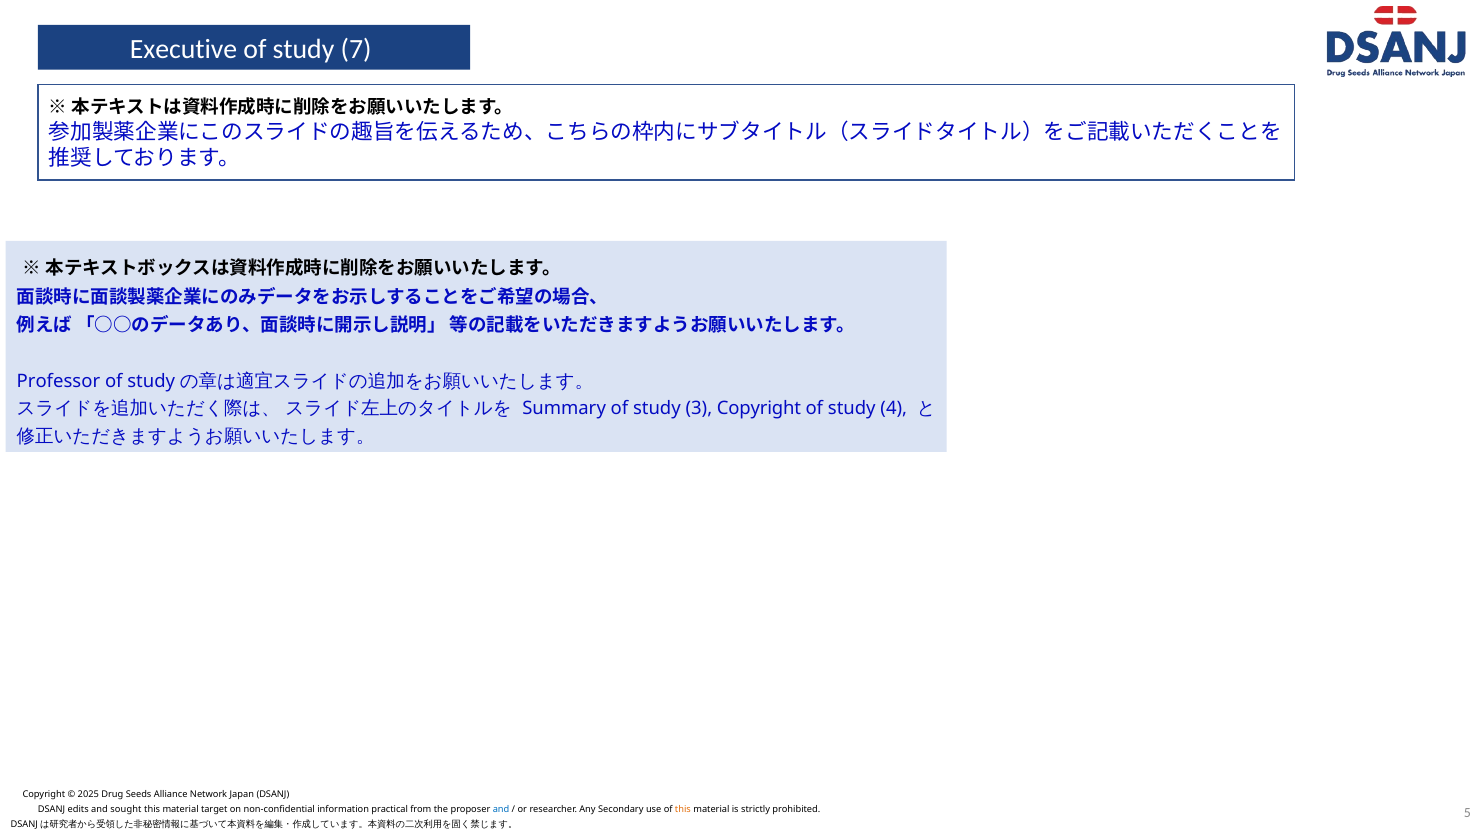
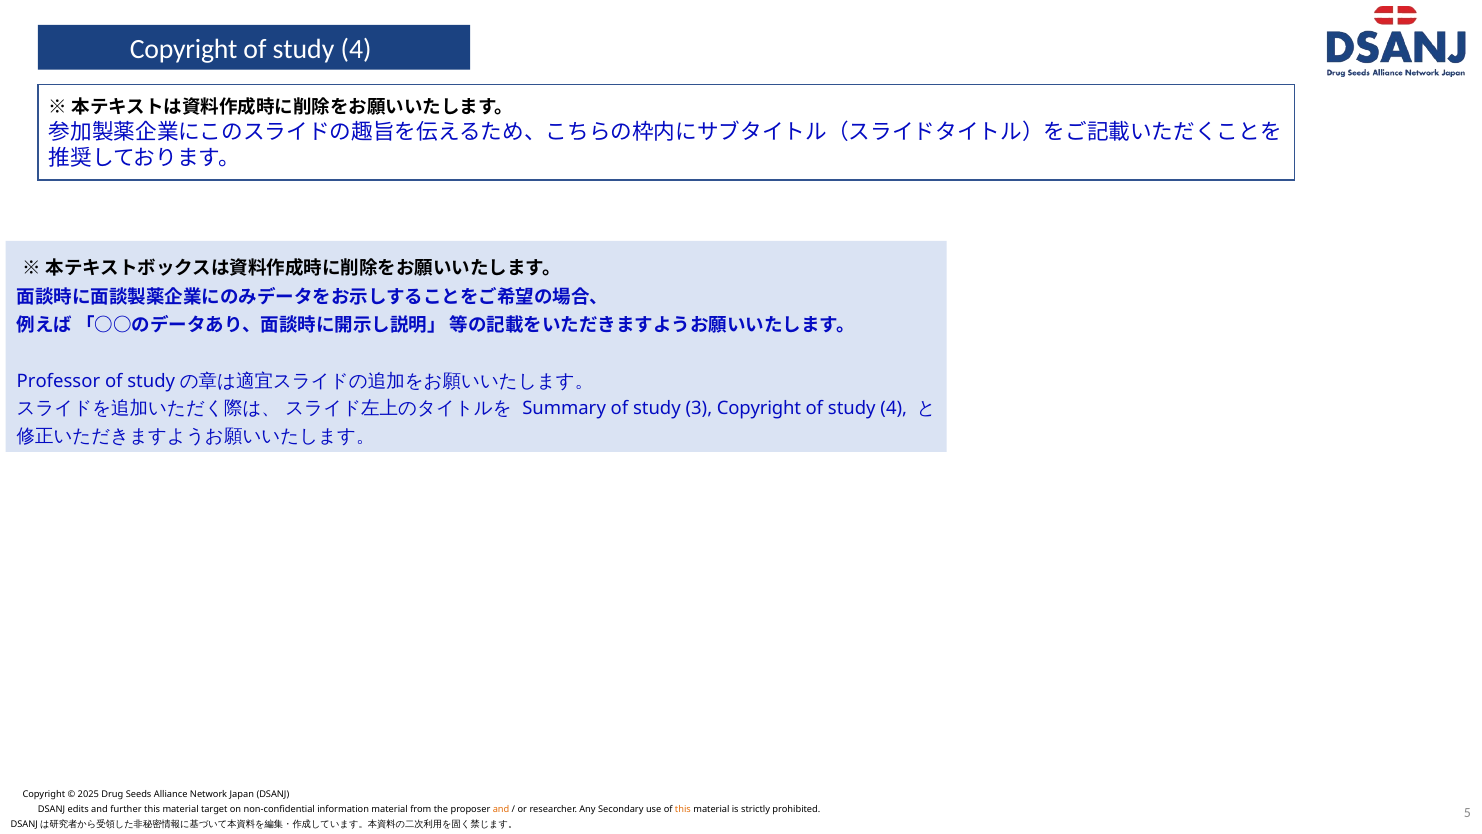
Executive at (184, 49): Executive -> Copyright
7 at (356, 49): 7 -> 4
sought: sought -> further
information practical: practical -> material
and at (501, 809) colour: blue -> orange
